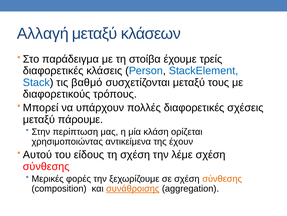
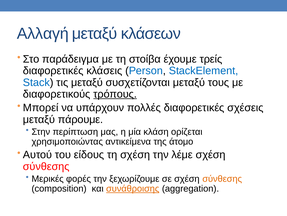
τις βαθμό: βαθμό -> μεταξύ
τρόπους underline: none -> present
έχουν: έχουν -> άτομο
